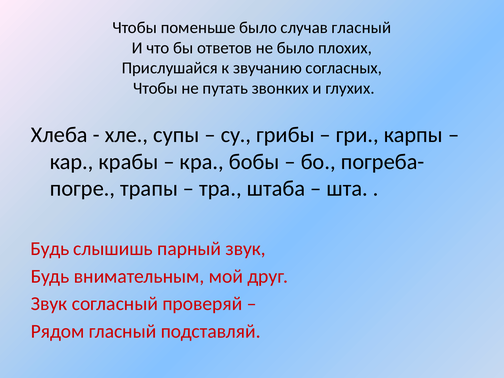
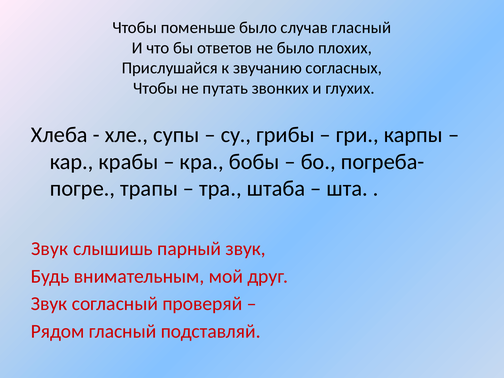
Будь at (50, 249): Будь -> Звук
